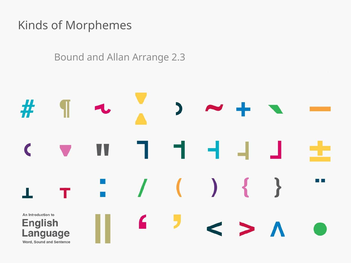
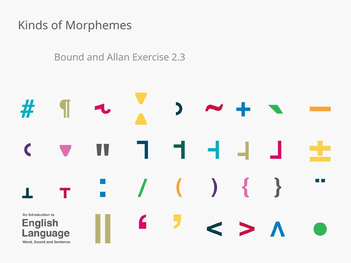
Arrange: Arrange -> Exercise
